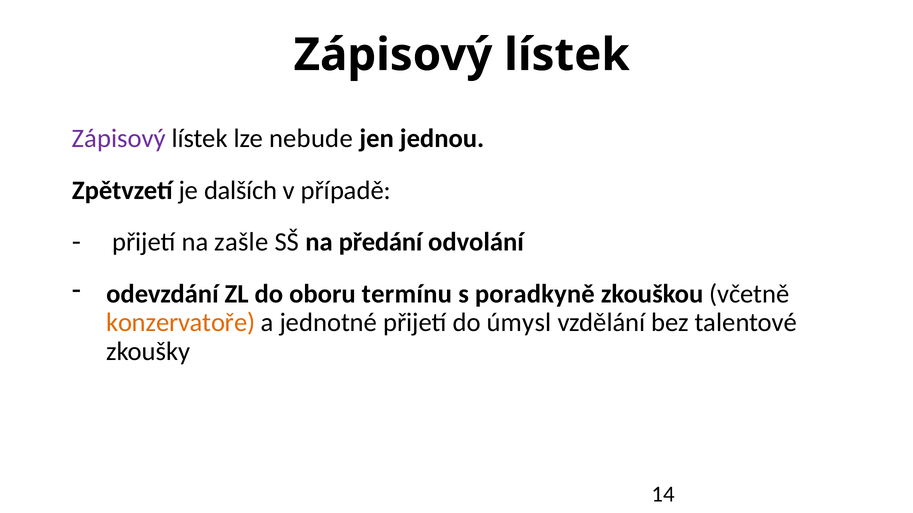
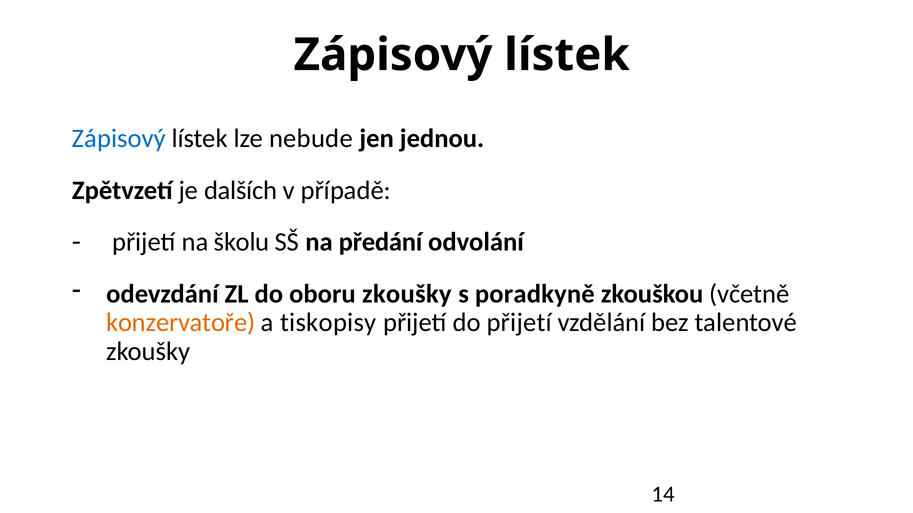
Zápisový at (119, 139) colour: purple -> blue
zašle: zašle -> školu
oboru termínu: termínu -> zkoušky
jednotné: jednotné -> tiskopisy
do úmysl: úmysl -> přijetí
